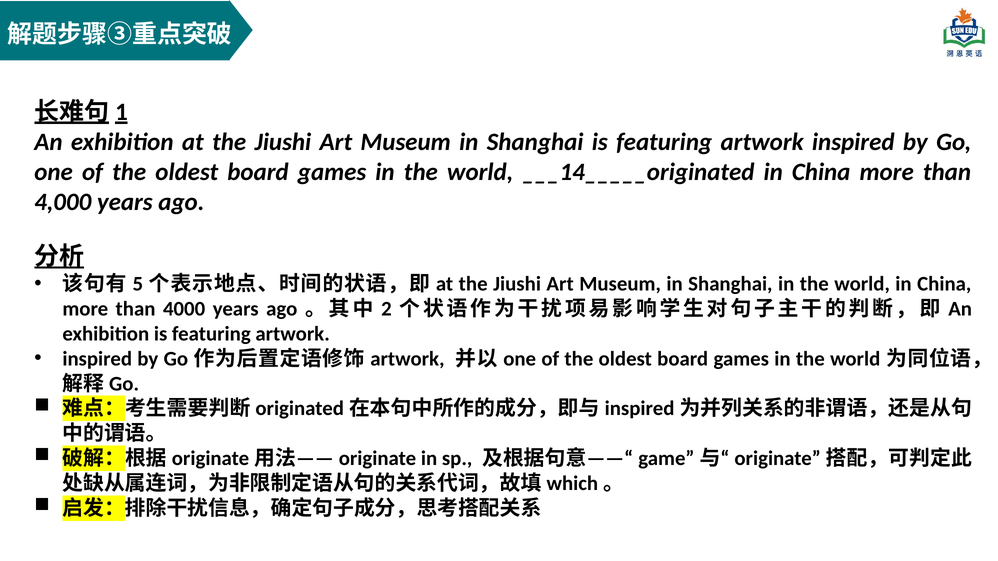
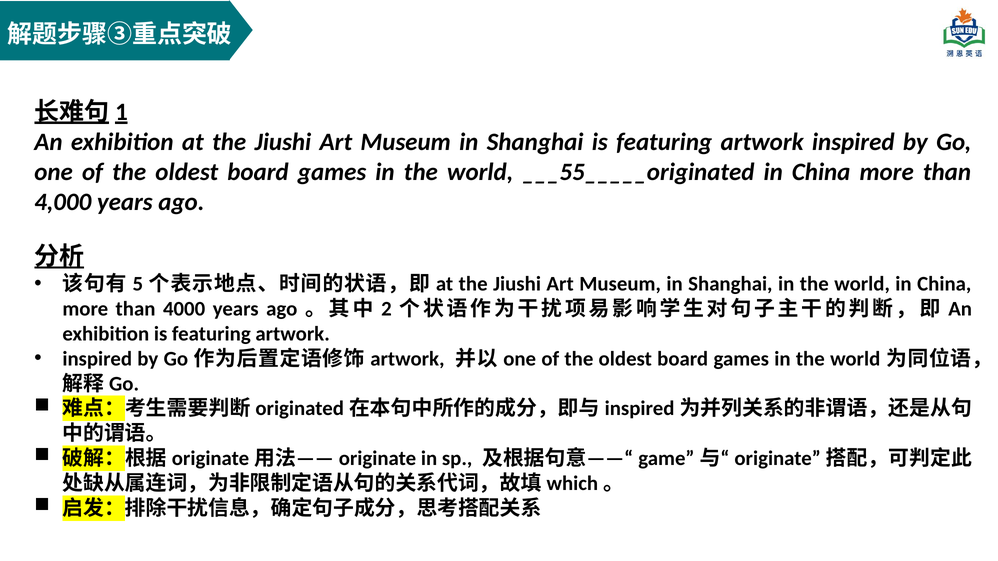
___14_____originated: ___14_____originated -> ___55_____originated
